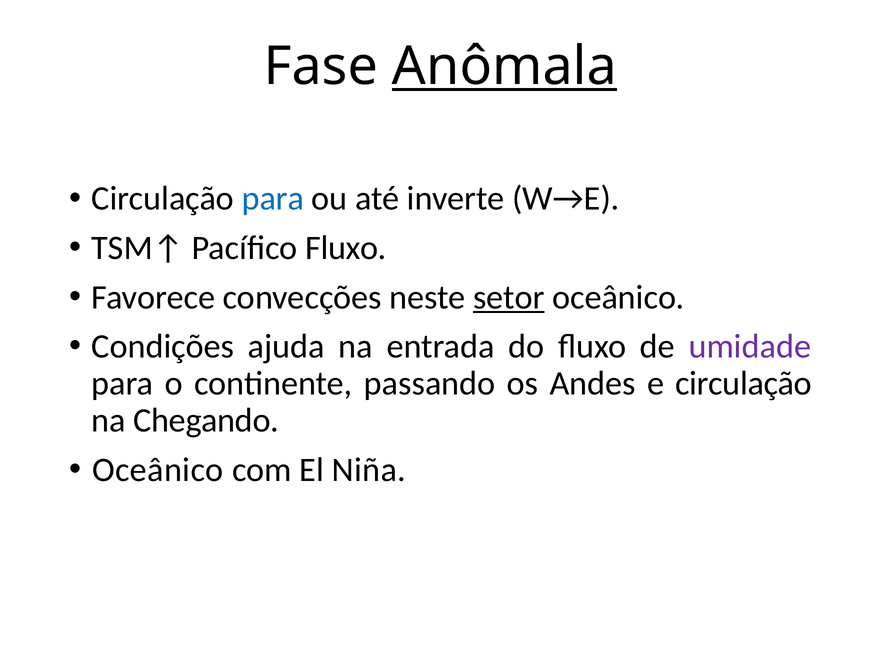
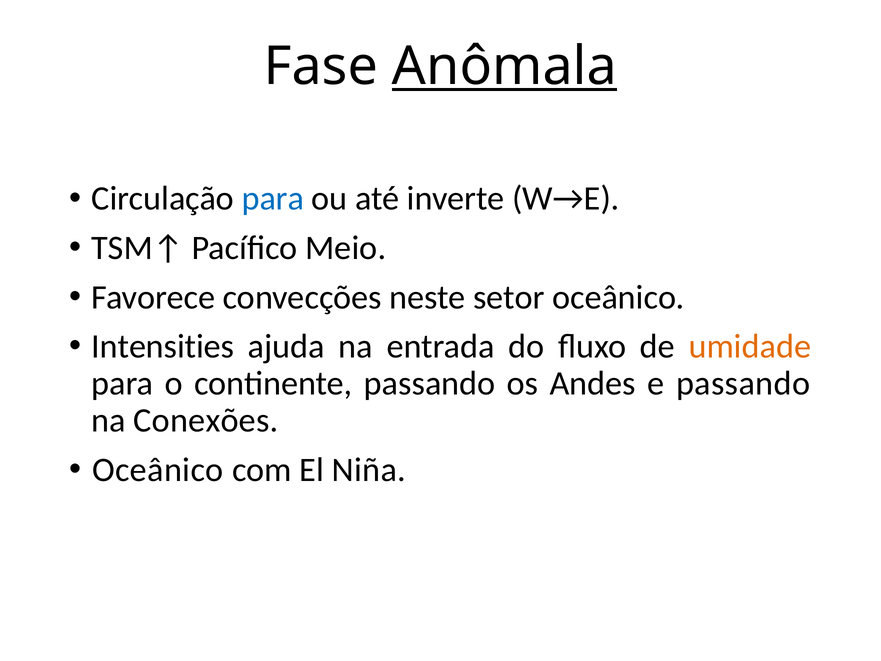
Pacífico Fluxo: Fluxo -> Meio
setor underline: present -> none
Condições: Condições -> Intensities
umidade colour: purple -> orange
e circulação: circulação -> passando
Chegando: Chegando -> Conexões
